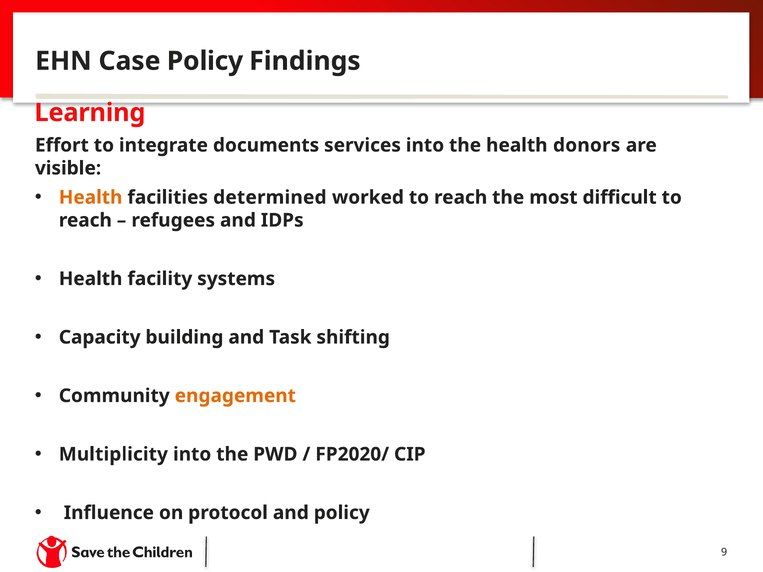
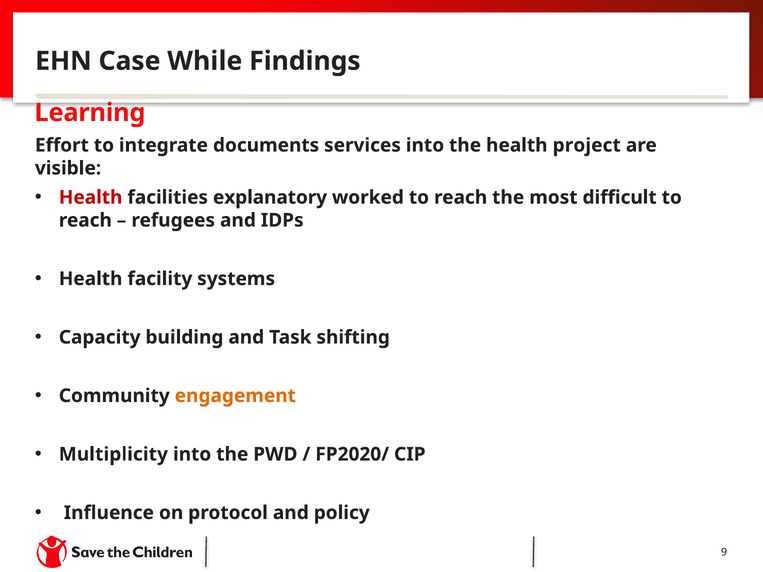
Case Policy: Policy -> While
donors: donors -> project
Health at (91, 198) colour: orange -> red
determined: determined -> explanatory
